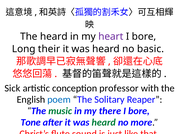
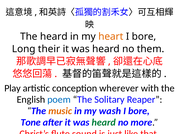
heart colour: purple -> orange
basic: basic -> them
Sick: Sick -> Play
professor: professor -> wherever
music colour: green -> orange
there: there -> wash
